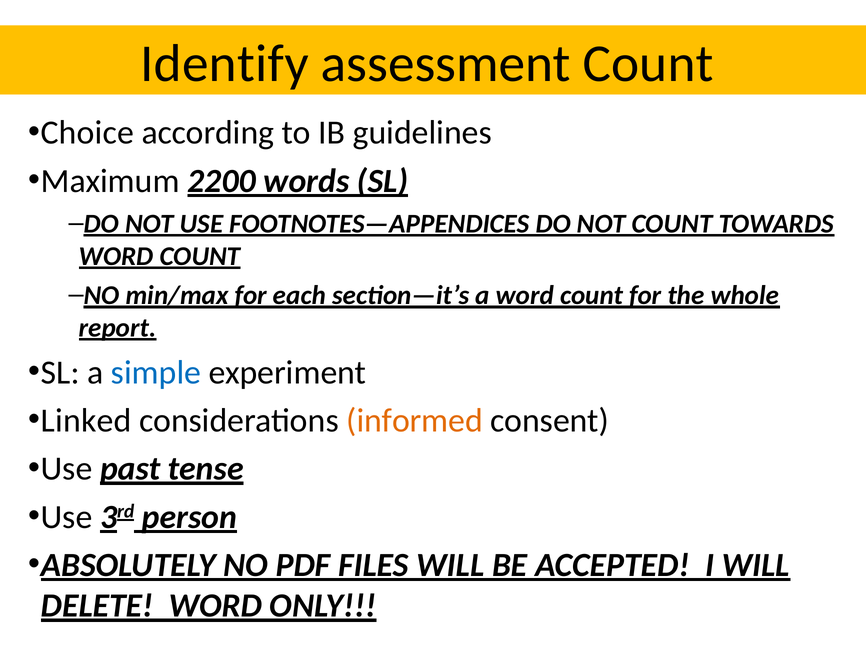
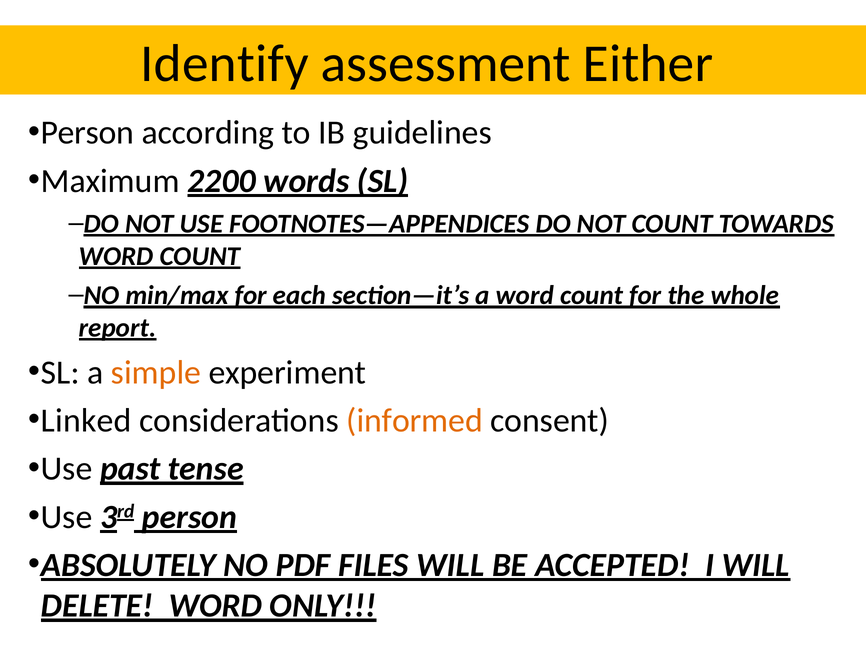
assessment Count: Count -> Either
Choice at (87, 133): Choice -> Person
simple colour: blue -> orange
